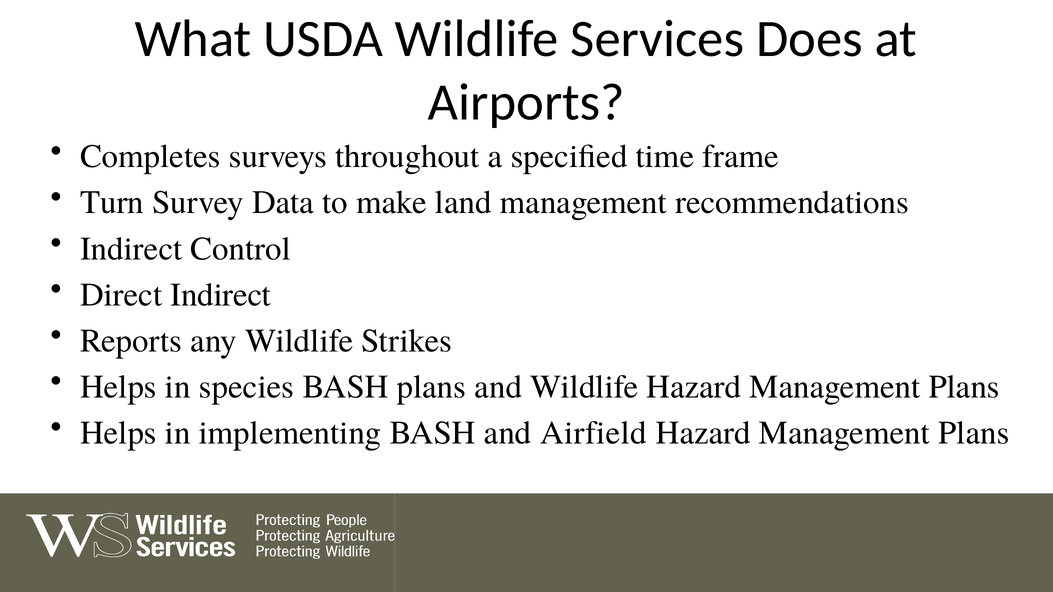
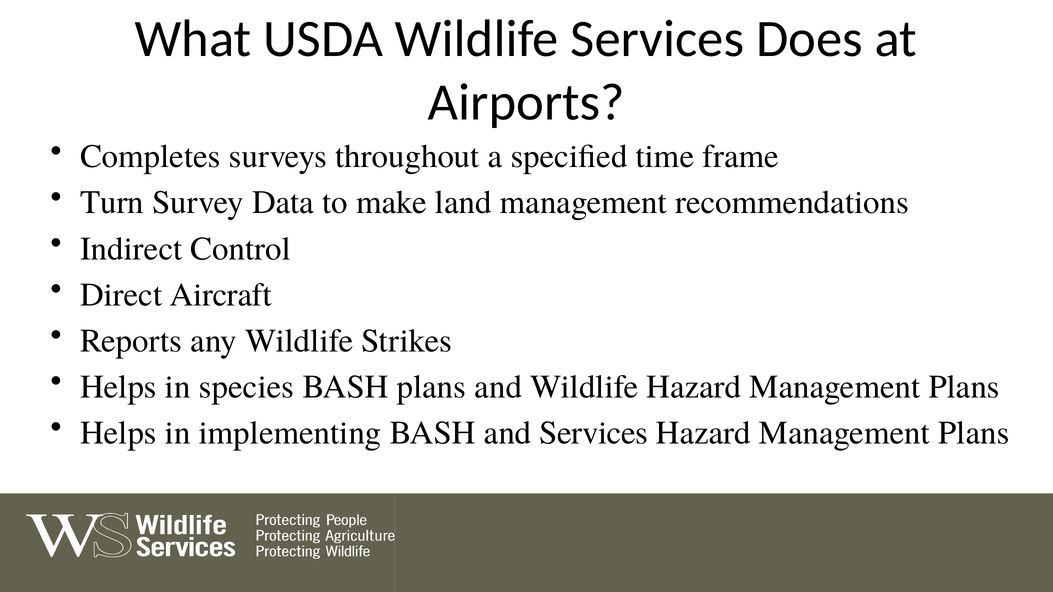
Direct Indirect: Indirect -> Aircraft
and Airfield: Airfield -> Services
